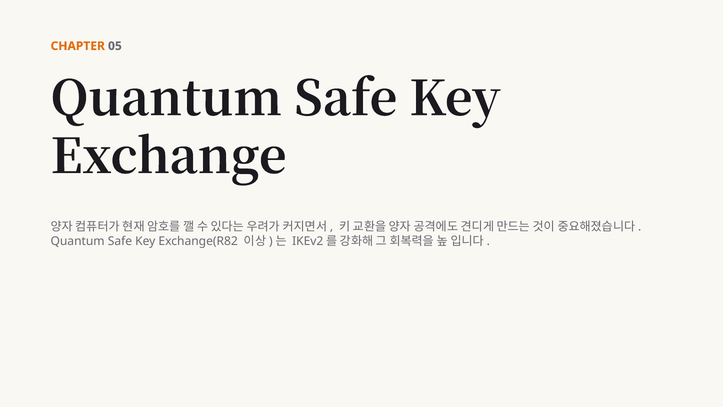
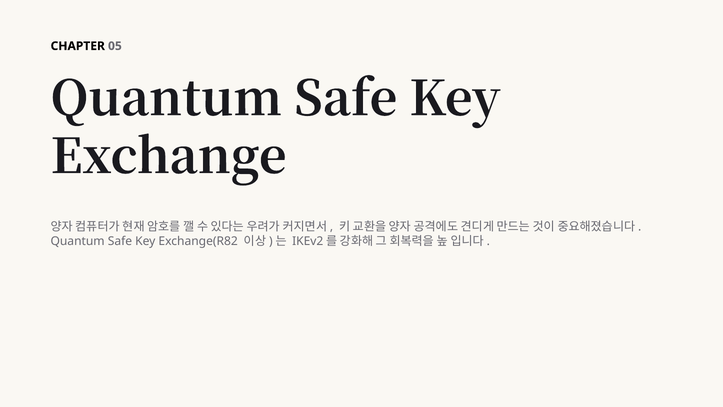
CHAPTER colour: orange -> black
